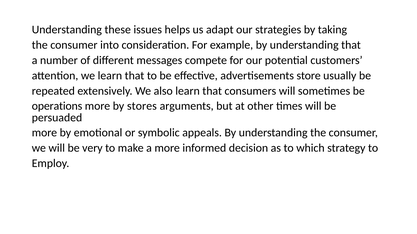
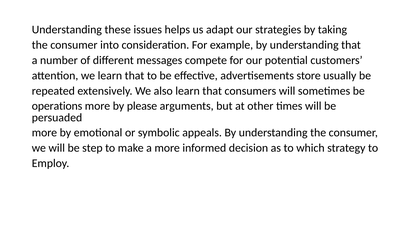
stores: stores -> please
very: very -> step
